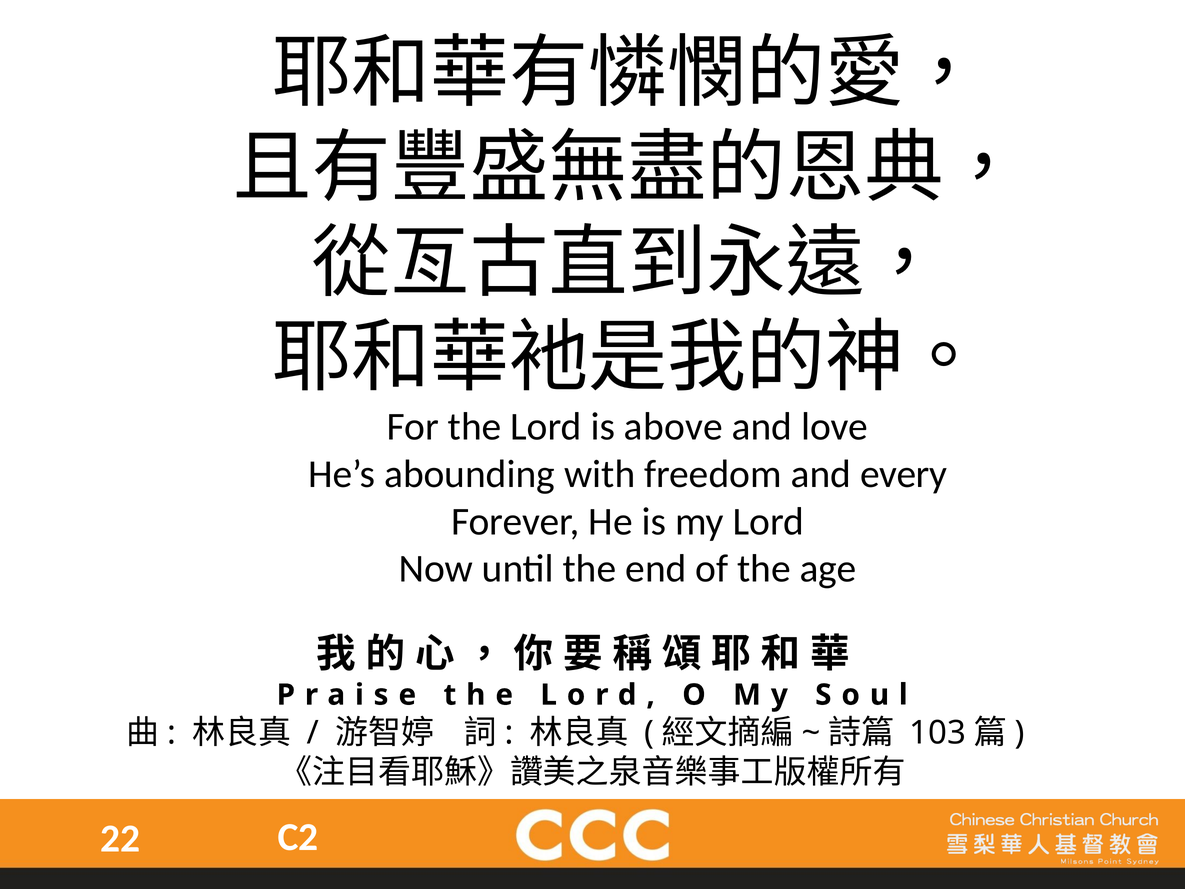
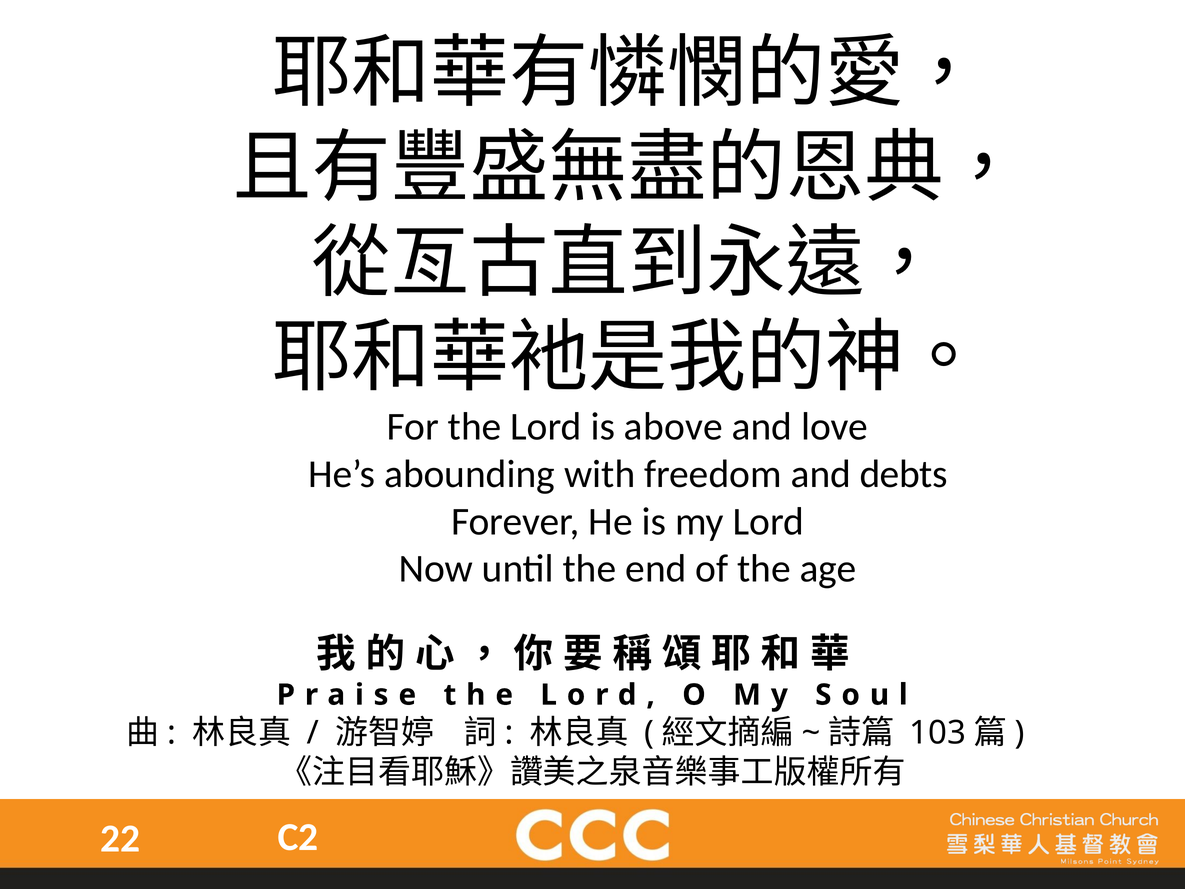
every: every -> debts
